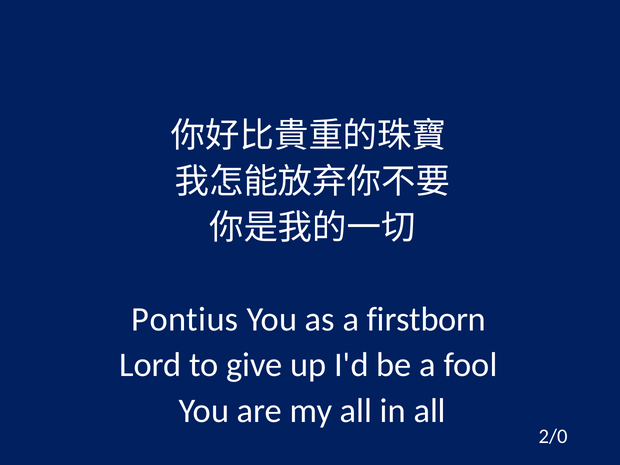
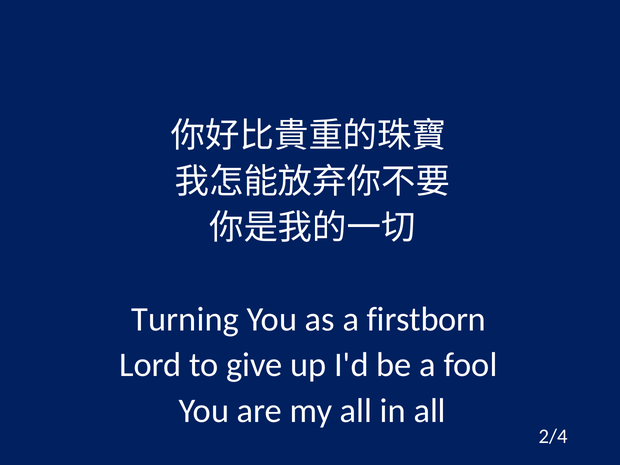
Pontius: Pontius -> Turning
2/0: 2/0 -> 2/4
